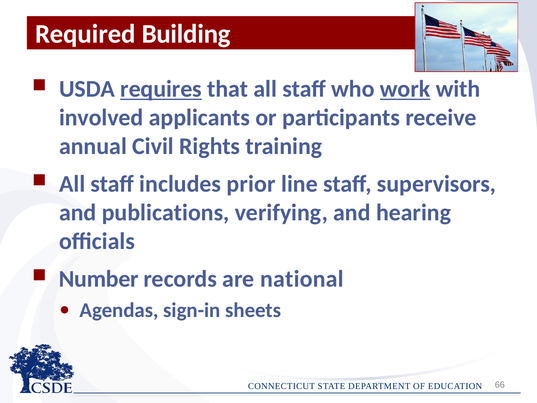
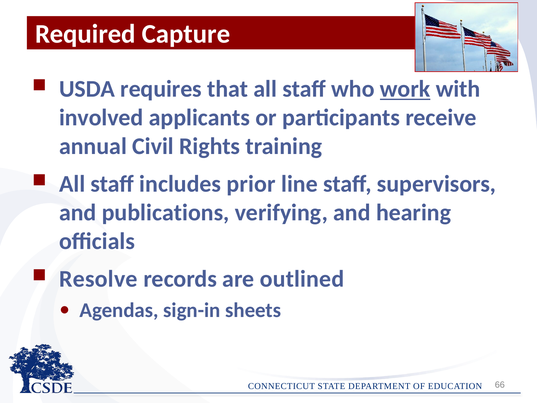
Building: Building -> Capture
requires underline: present -> none
Number: Number -> Resolve
national: national -> outlined
